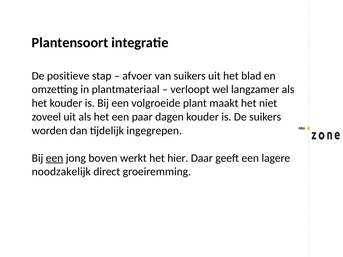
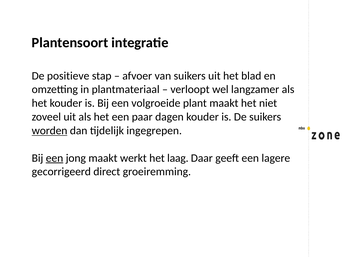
worden underline: none -> present
jong boven: boven -> maakt
hier: hier -> laag
noodzakelijk: noodzakelijk -> gecorrigeerd
